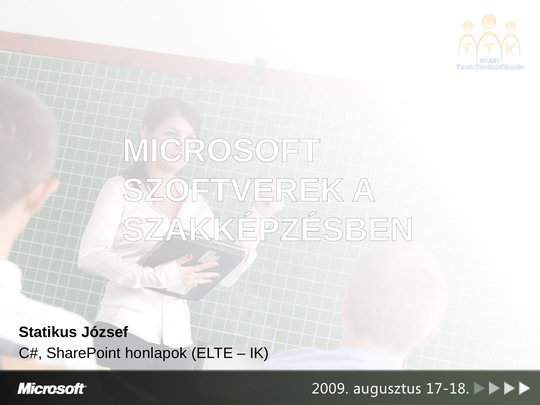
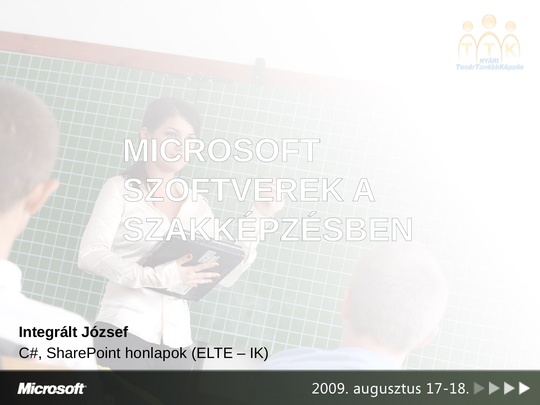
Statikus: Statikus -> Integrált
